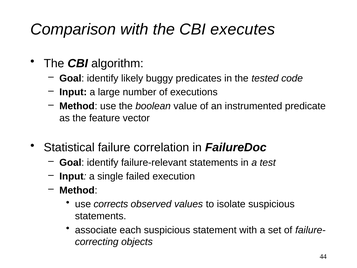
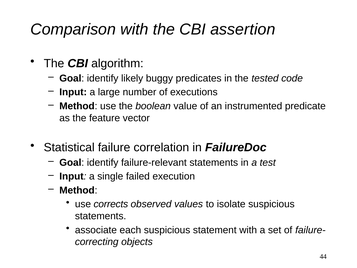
executes: executes -> assertion
